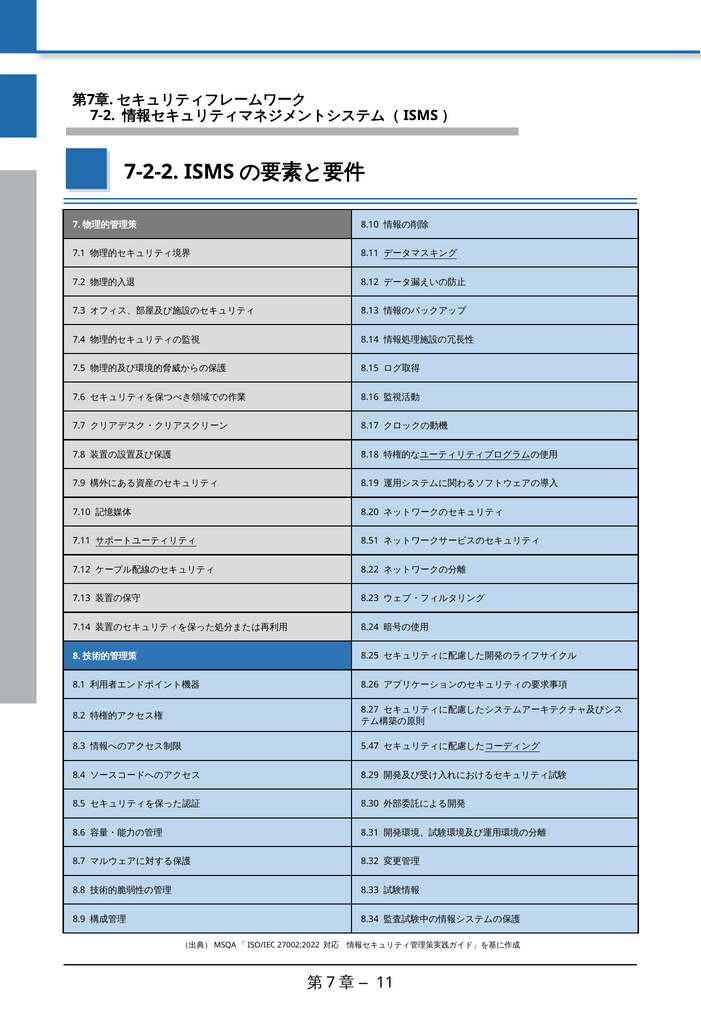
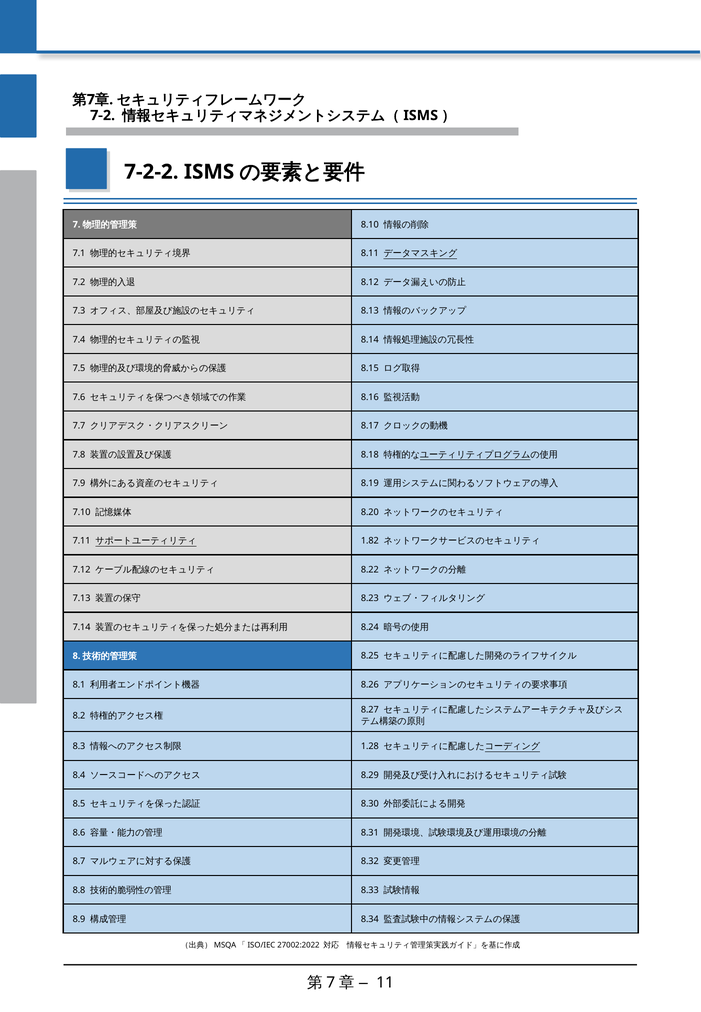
8.51: 8.51 -> 1.82
5.47: 5.47 -> 1.28
